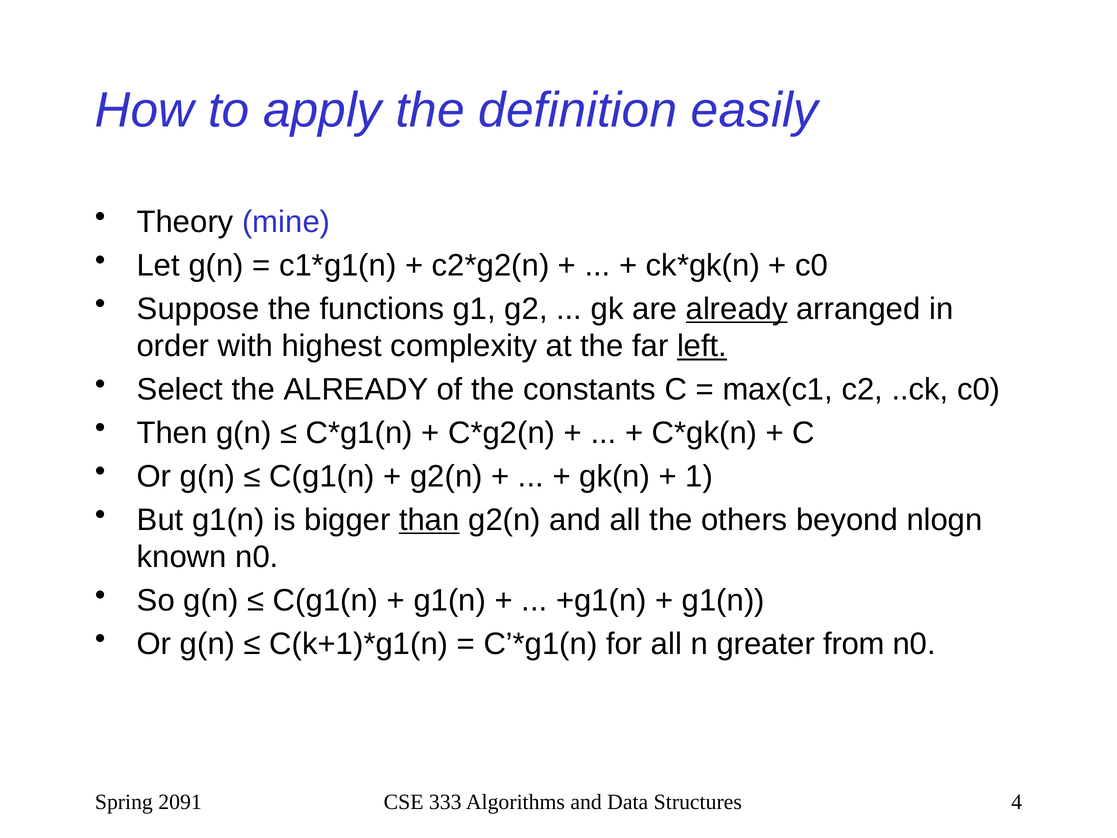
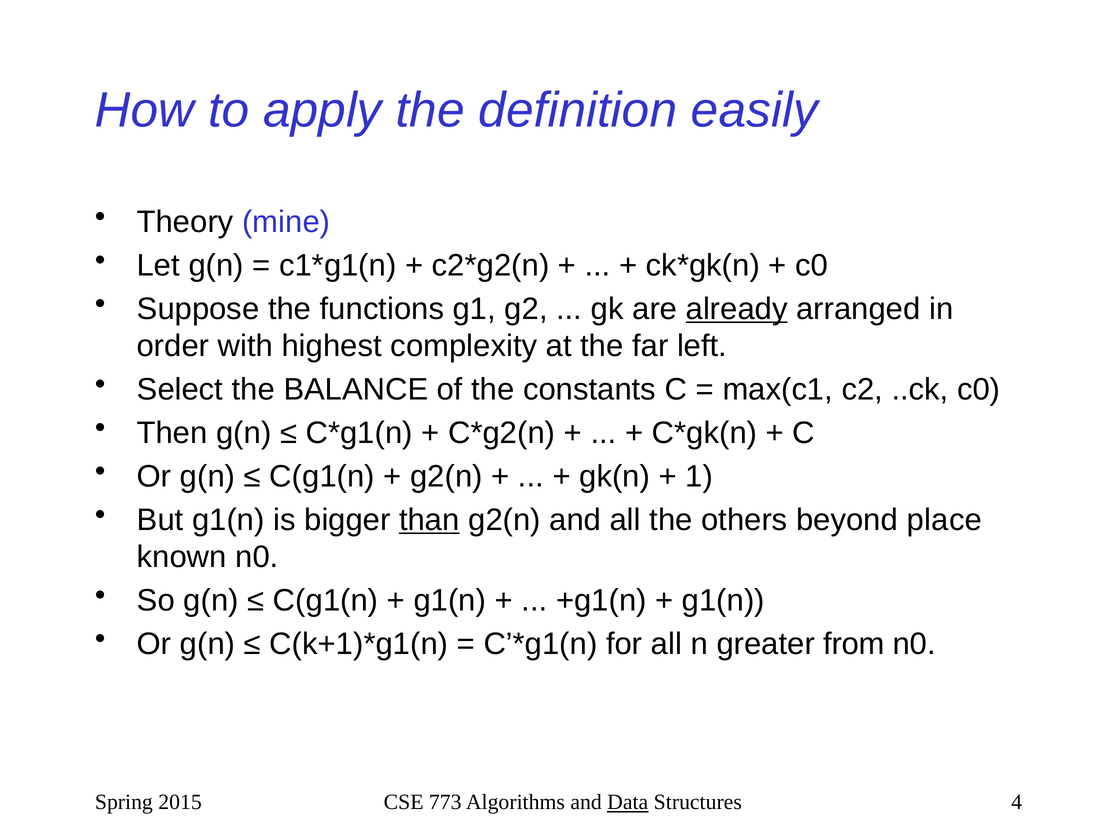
left underline: present -> none
the ALREADY: ALREADY -> BALANCE
nlogn: nlogn -> place
2091: 2091 -> 2015
333: 333 -> 773
Data underline: none -> present
